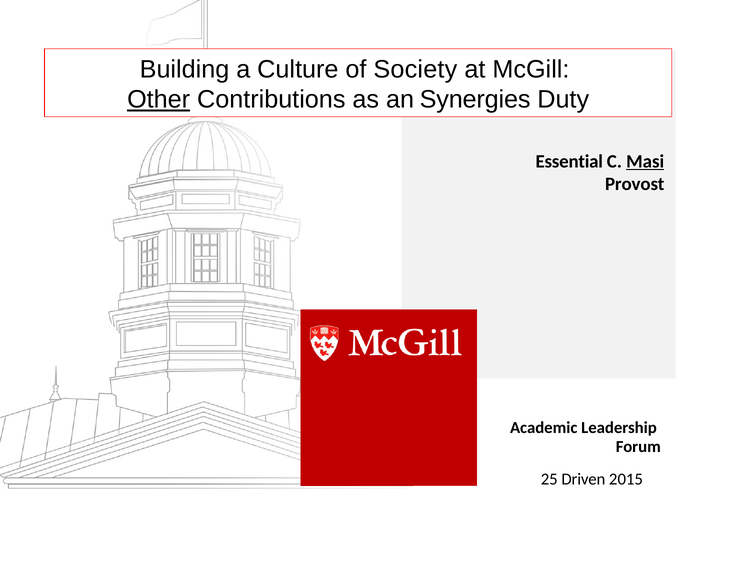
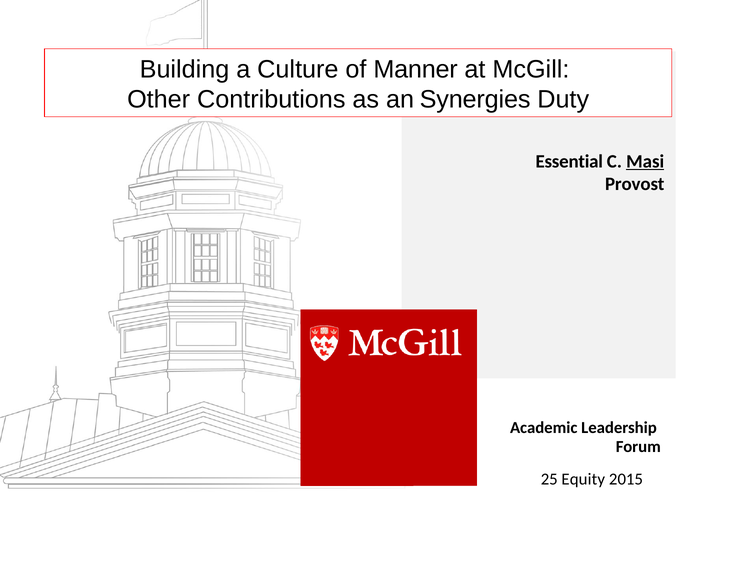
Society: Society -> Manner
Other underline: present -> none
Driven: Driven -> Equity
